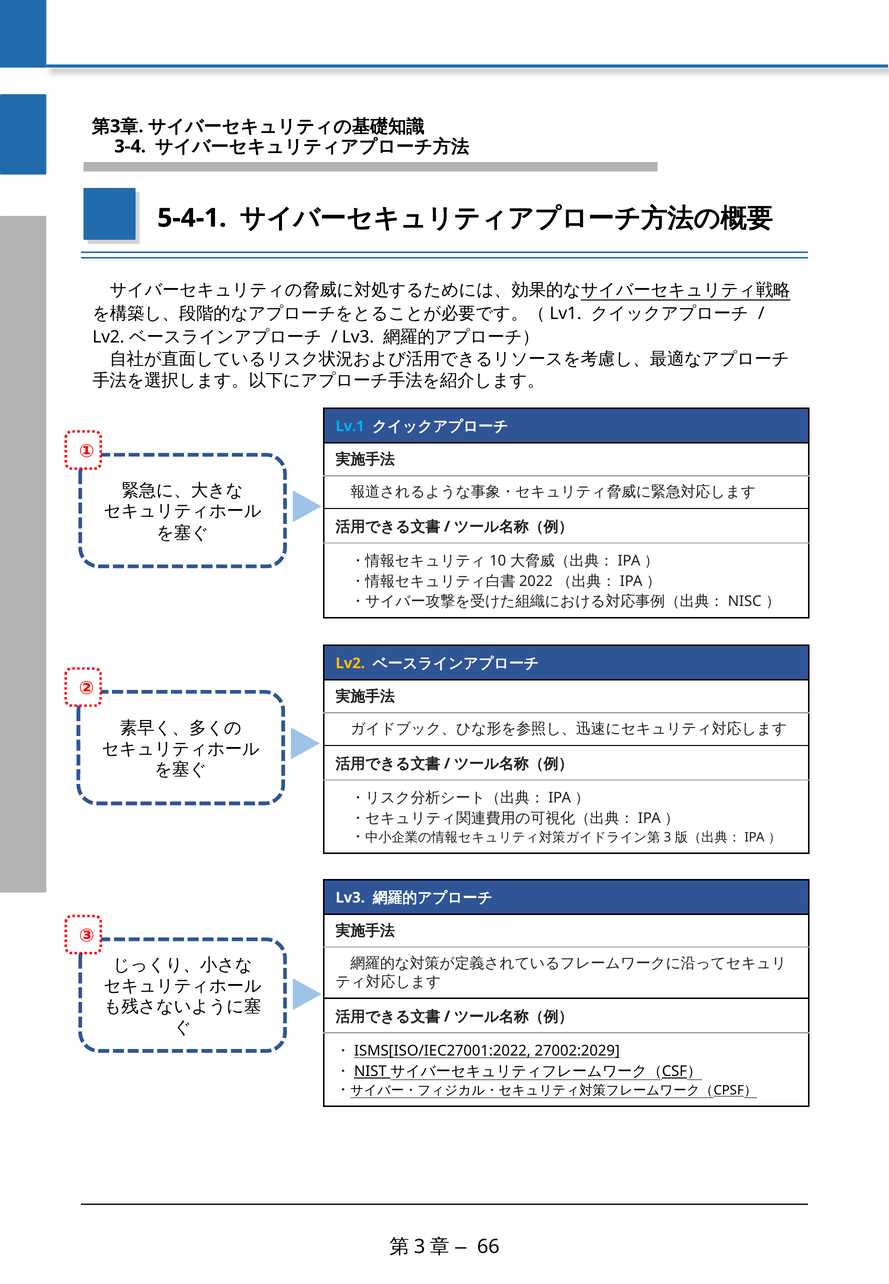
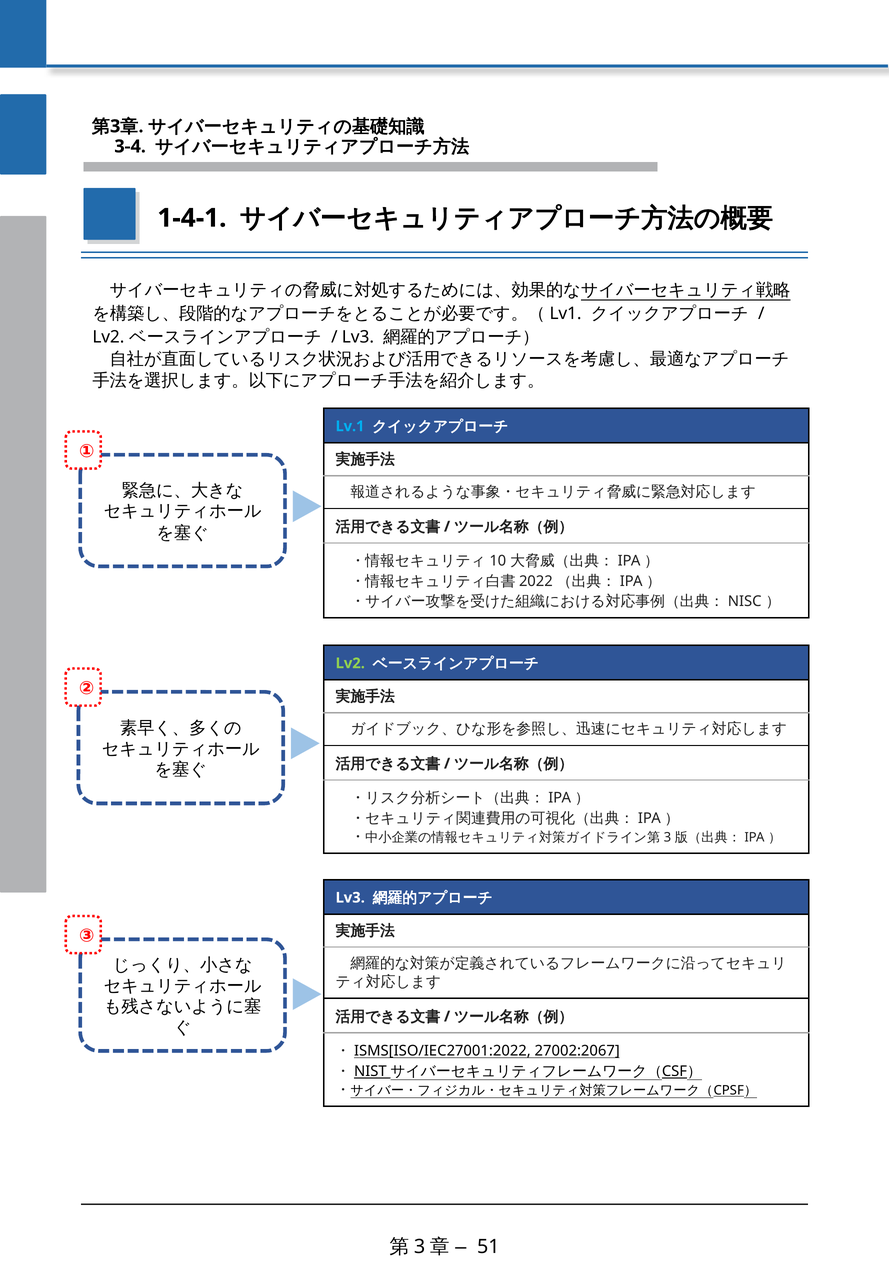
5-4-1: 5-4-1 -> 1-4-1
Lv2 at (350, 663) colour: yellow -> light green
27002:2029: 27002:2029 -> 27002:2067
66: 66 -> 51
